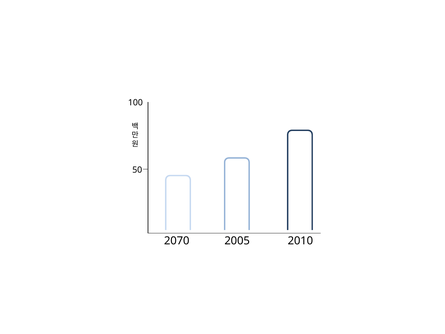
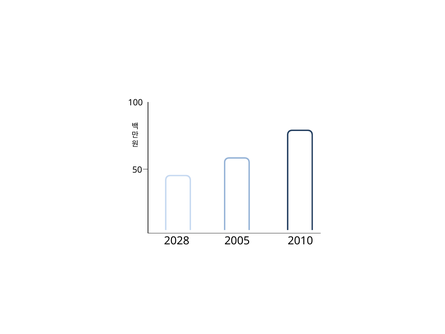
2070: 2070 -> 2028
